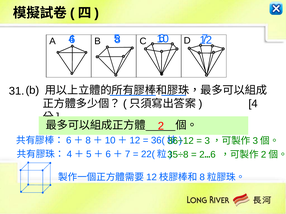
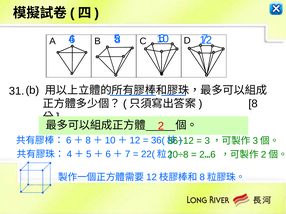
4 at (253, 104): 4 -> 8
35÷8: 35÷8 -> 20÷8
